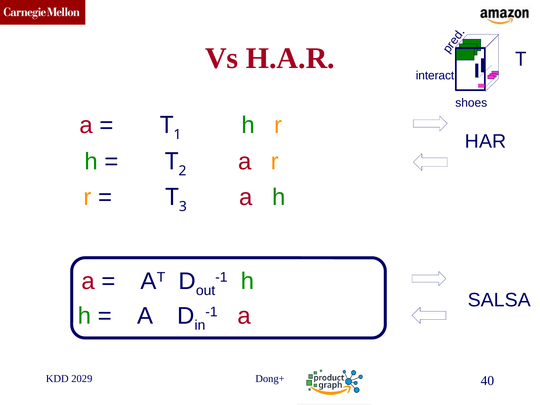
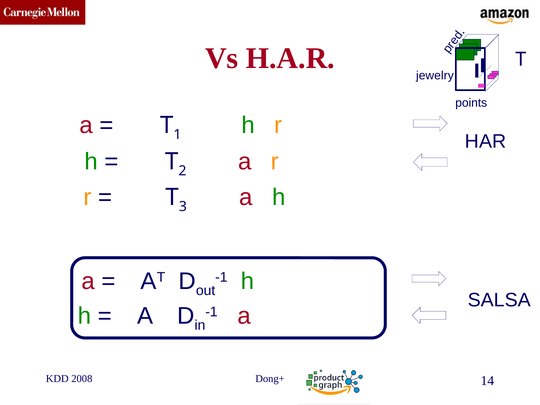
interact: interact -> jewelry
shoes: shoes -> points
2029: 2029 -> 2008
40: 40 -> 14
